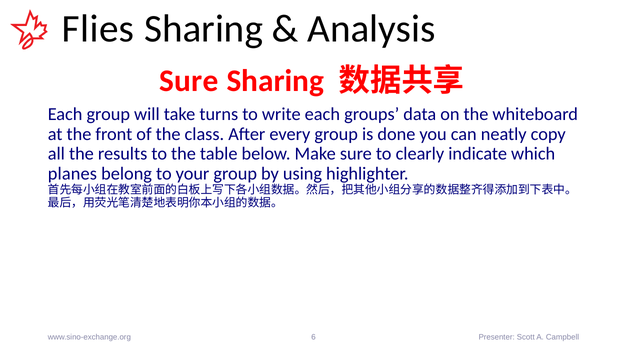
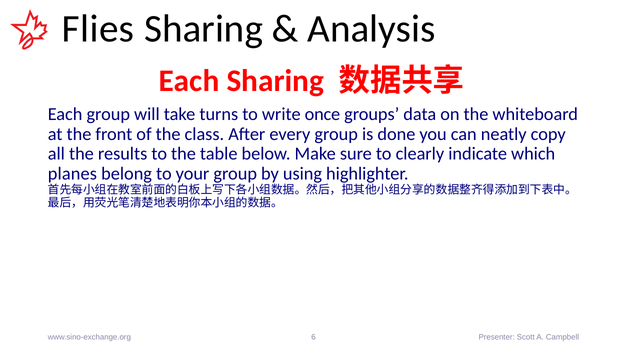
Sure at (189, 81): Sure -> Each
write each: each -> once
